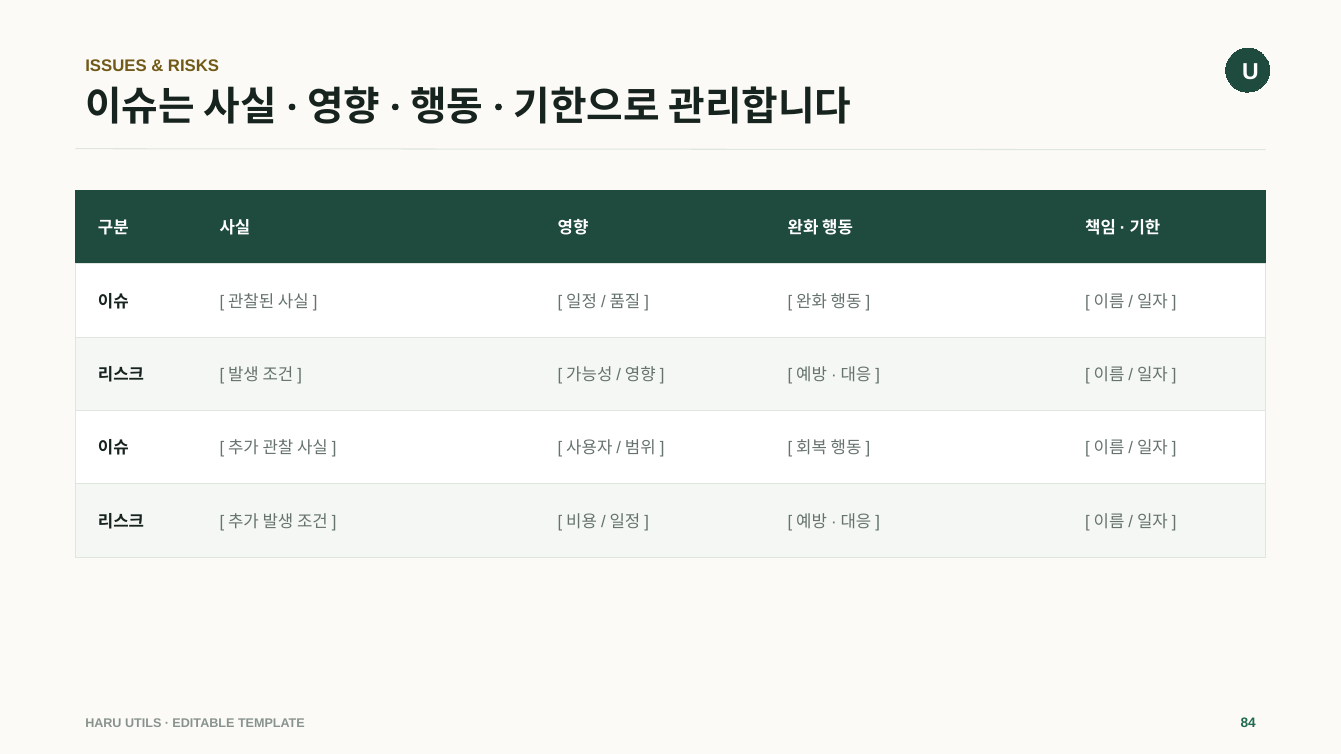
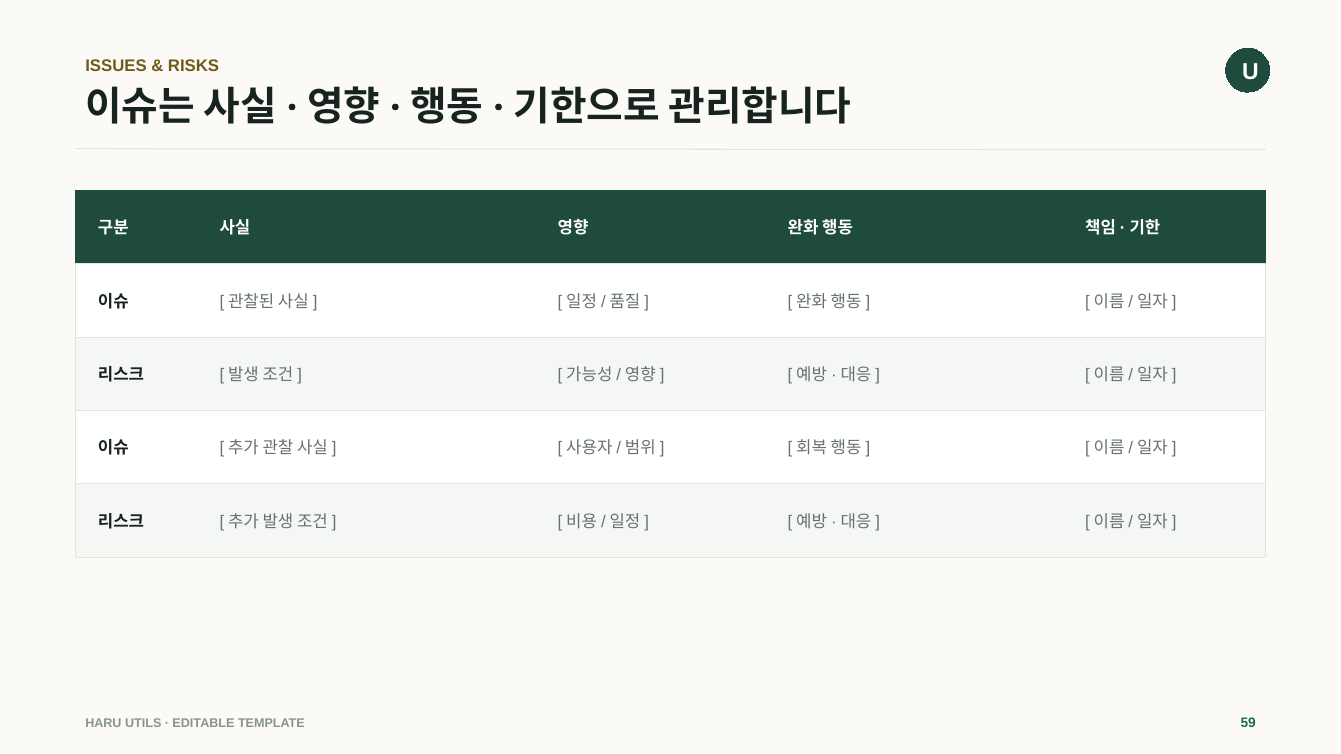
84: 84 -> 59
